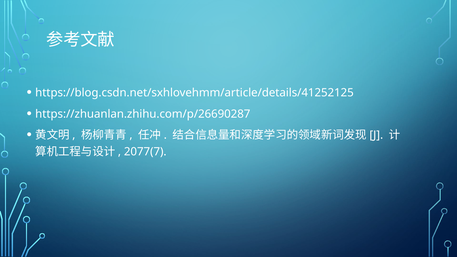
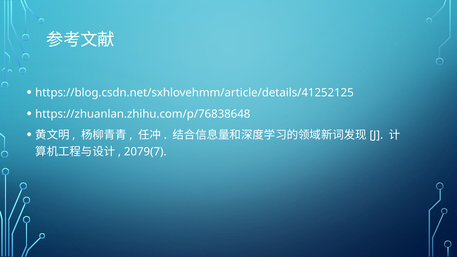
https://zhuanlan.zhihu.com/p/26690287: https://zhuanlan.zhihu.com/p/26690287 -> https://zhuanlan.zhihu.com/p/76838648
2077(7: 2077(7 -> 2079(7
